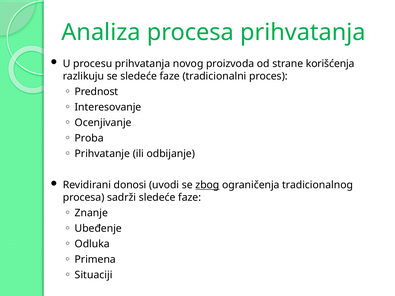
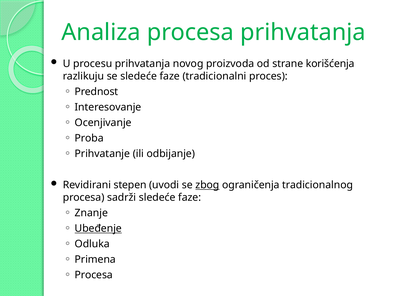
donosi: donosi -> stepen
Ubeđenje underline: none -> present
Situaciji at (94, 275): Situaciji -> Procesa
